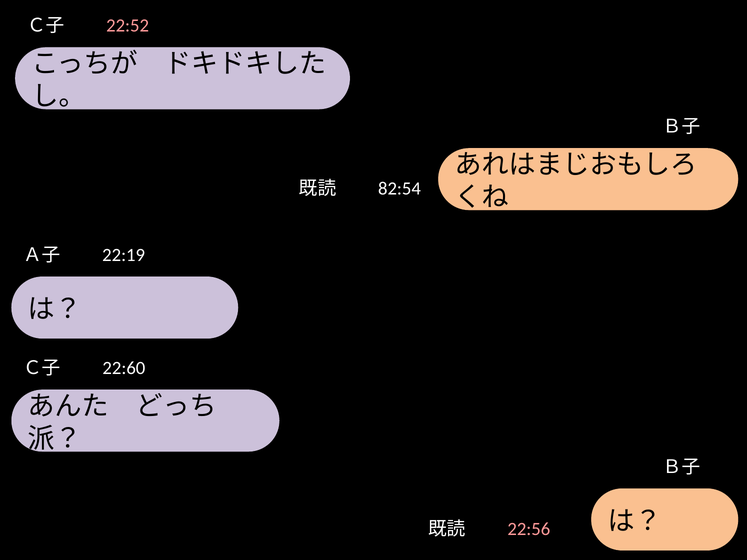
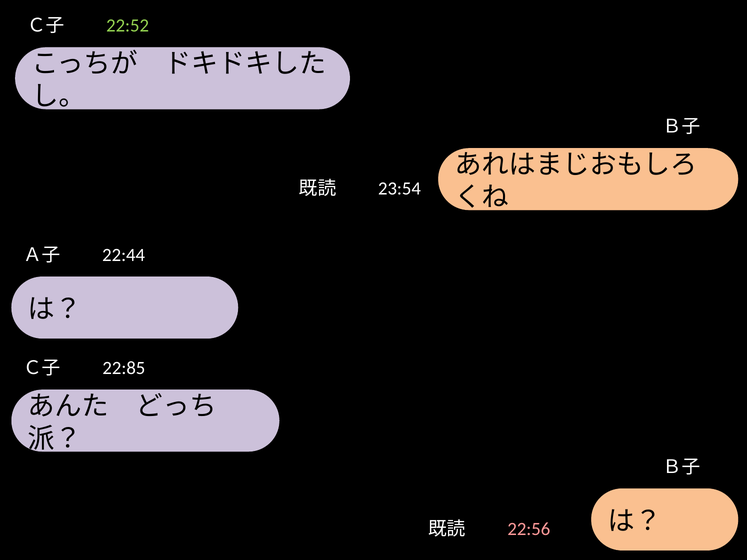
22:52 colour: pink -> light green
82:54: 82:54 -> 23:54
22:19: 22:19 -> 22:44
22:60: 22:60 -> 22:85
